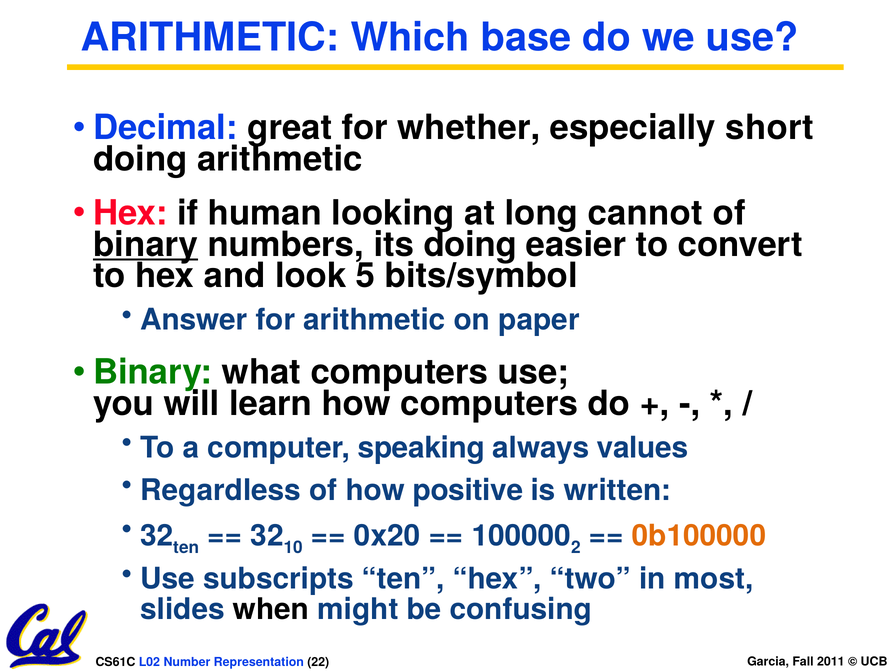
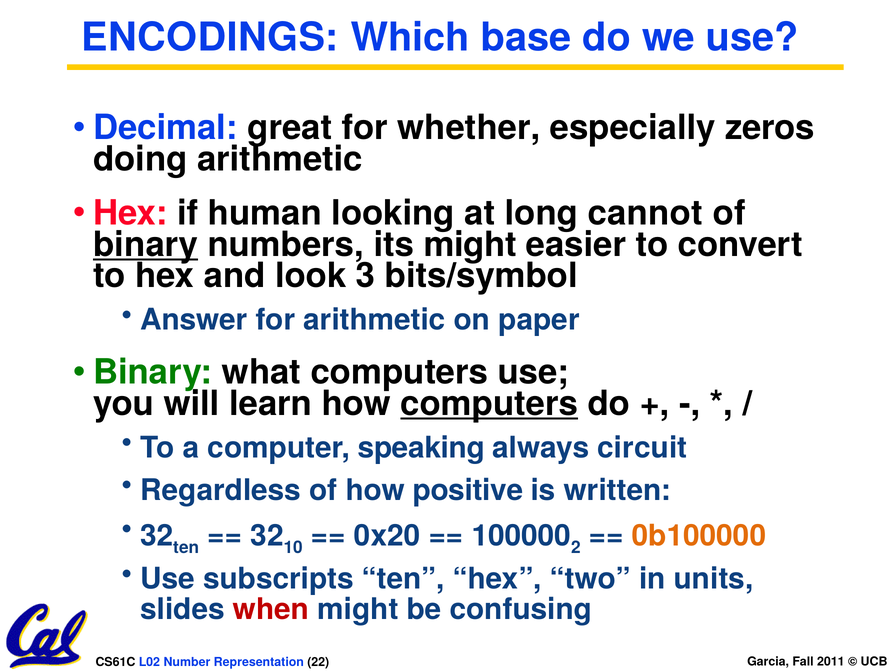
ARITHMETIC at (210, 37): ARITHMETIC -> ENCODINGS
short: short -> zeros
its doing: doing -> might
5: 5 -> 3
computers at (489, 403) underline: none -> present
values: values -> circuit
most: most -> units
when colour: black -> red
